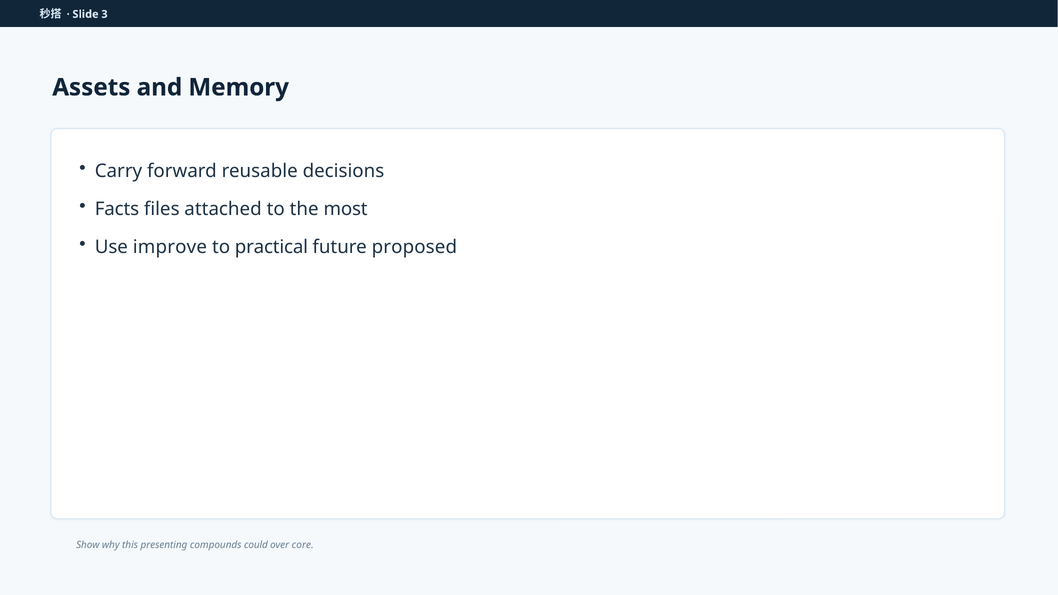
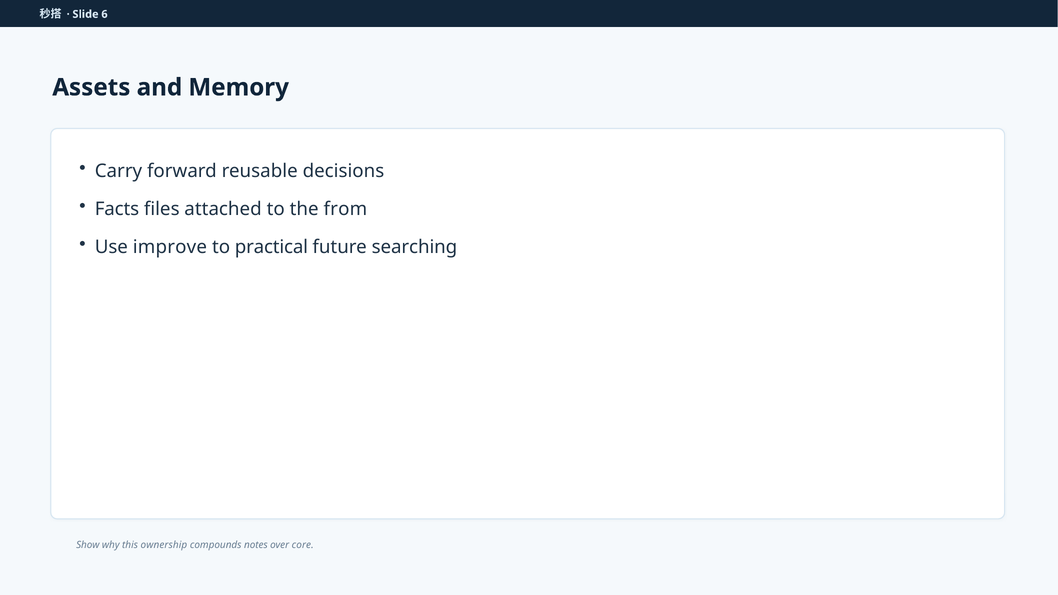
3: 3 -> 6
most: most -> from
proposed: proposed -> searching
presenting: presenting -> ownership
could: could -> notes
